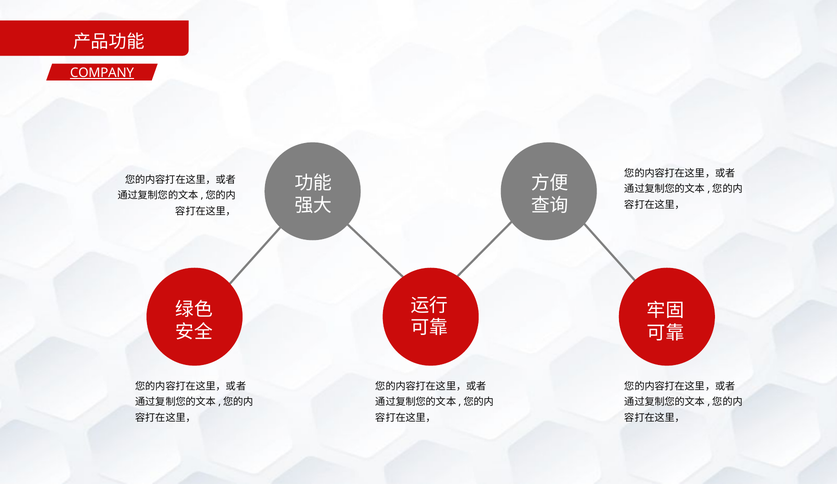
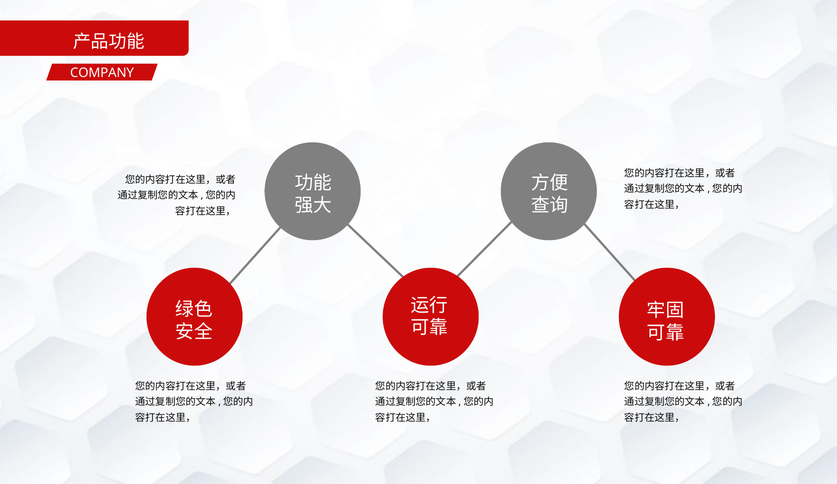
COMPANY underline: present -> none
